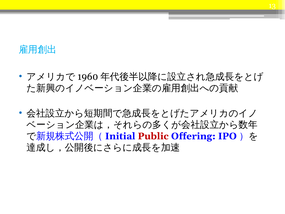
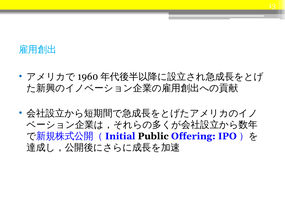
Public colour: red -> black
